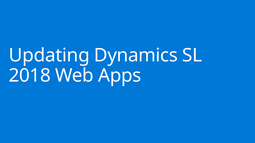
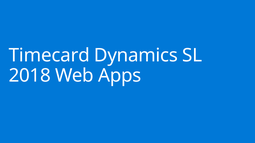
Updating: Updating -> Timecard
